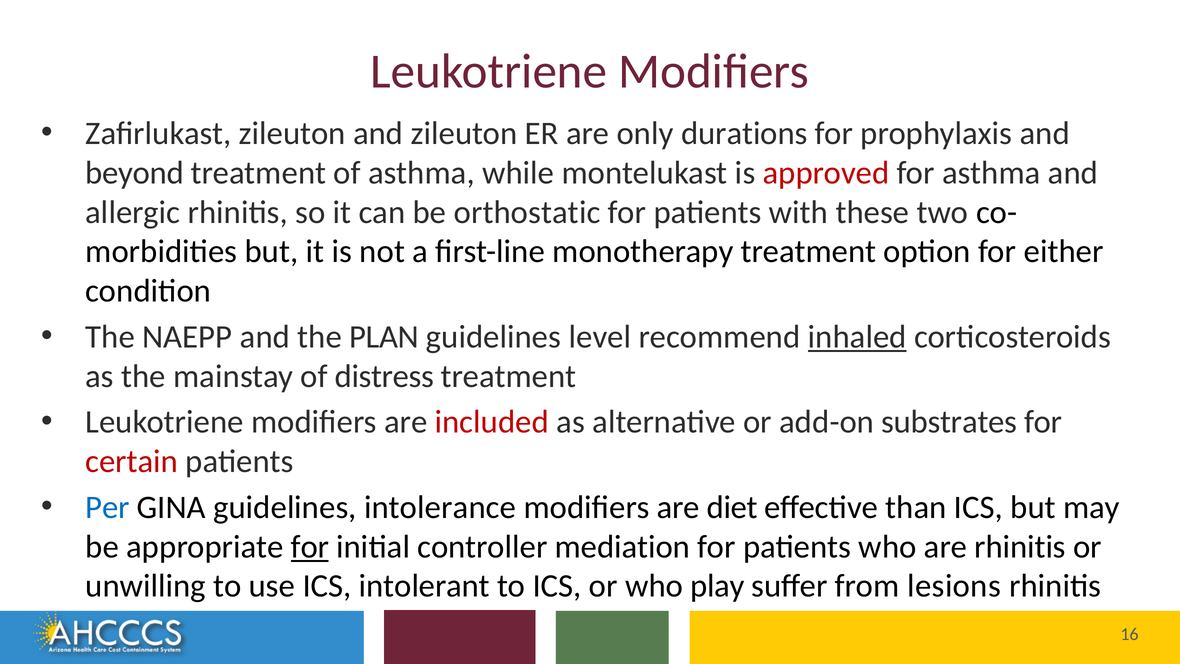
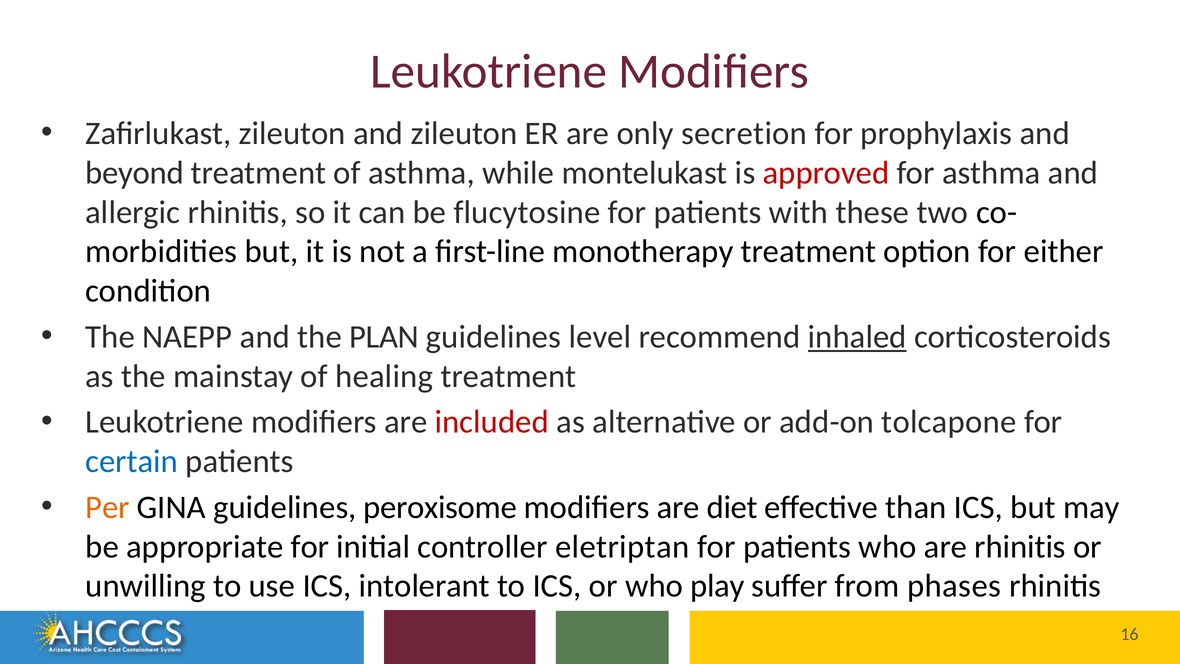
durations: durations -> secretion
orthostatic: orthostatic -> flucytosine
distress: distress -> healing
substrates: substrates -> tolcapone
certain colour: red -> blue
Per colour: blue -> orange
intolerance: intolerance -> peroxisome
for at (310, 547) underline: present -> none
mediation: mediation -> eletriptan
lesions: lesions -> phases
